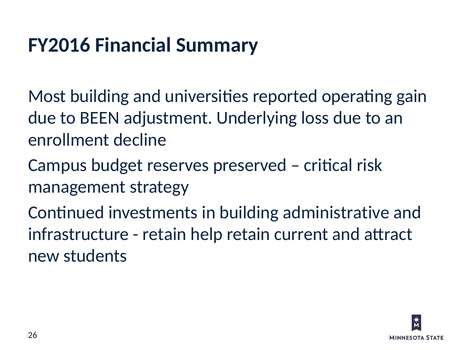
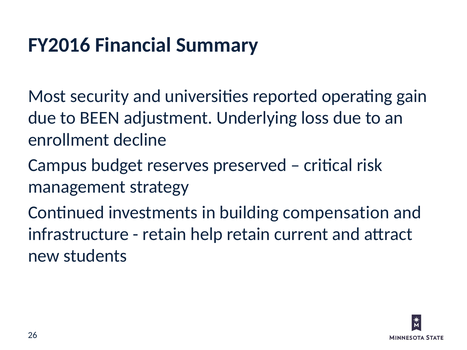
Most building: building -> security
administrative: administrative -> compensation
